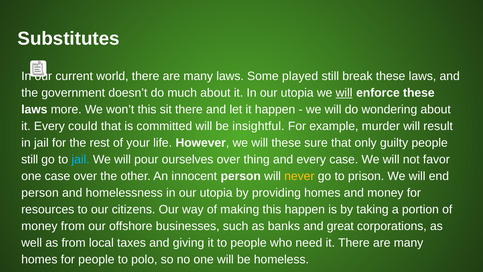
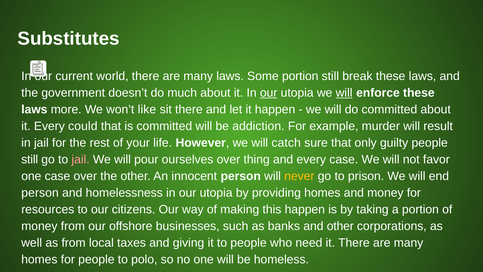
Some played: played -> portion
our at (269, 93) underline: none -> present
won’t this: this -> like
do wondering: wondering -> committed
insightful: insightful -> addiction
will these: these -> catch
jail at (81, 159) colour: light blue -> pink
and great: great -> other
